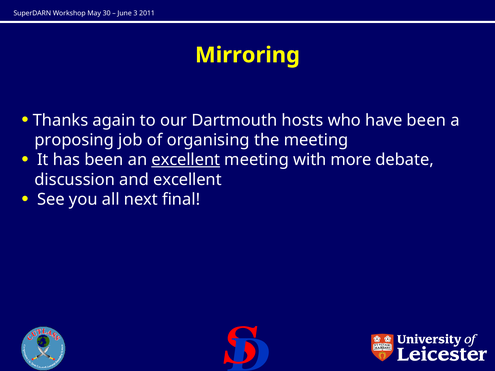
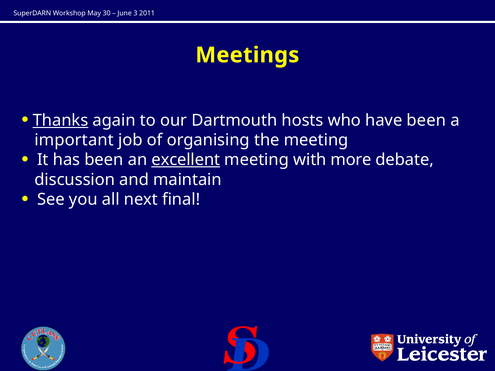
Mirroring: Mirroring -> Meetings
Thanks underline: none -> present
proposing: proposing -> important
and excellent: excellent -> maintain
